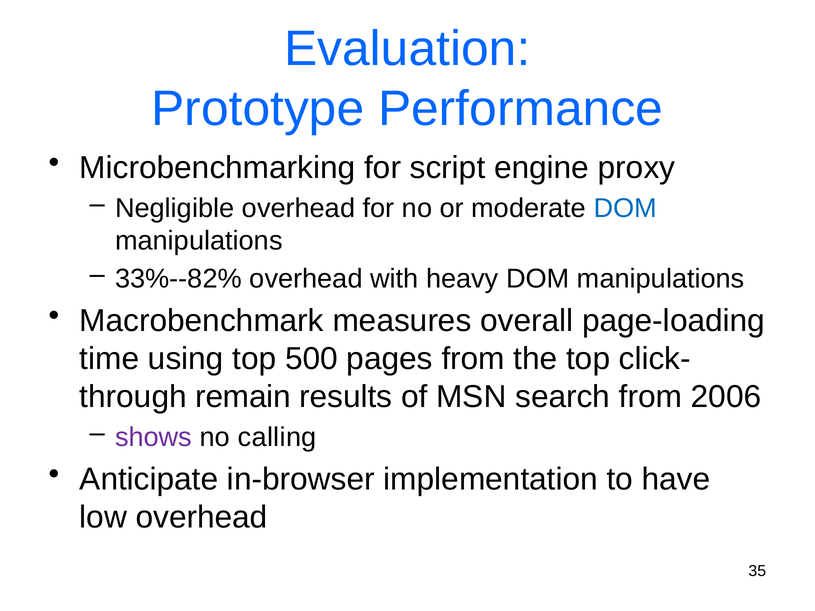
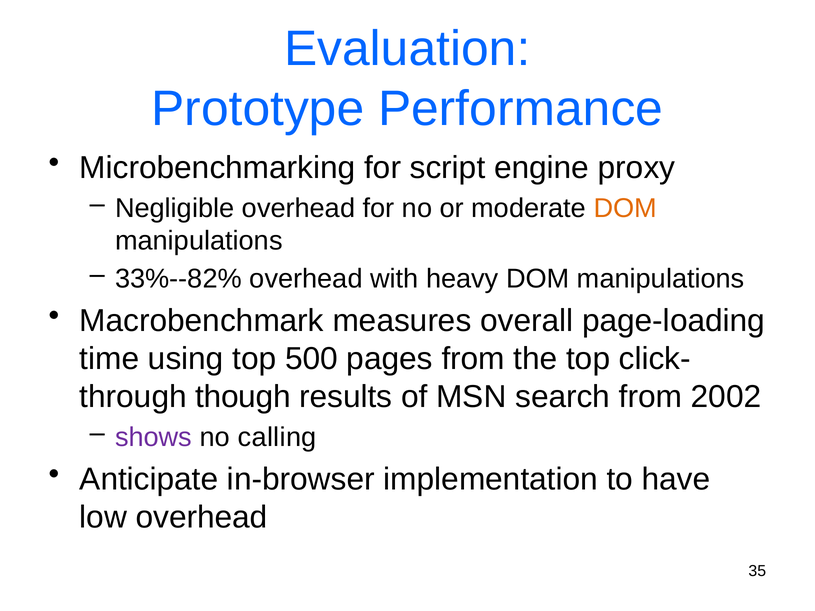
DOM at (625, 208) colour: blue -> orange
remain: remain -> though
2006: 2006 -> 2002
